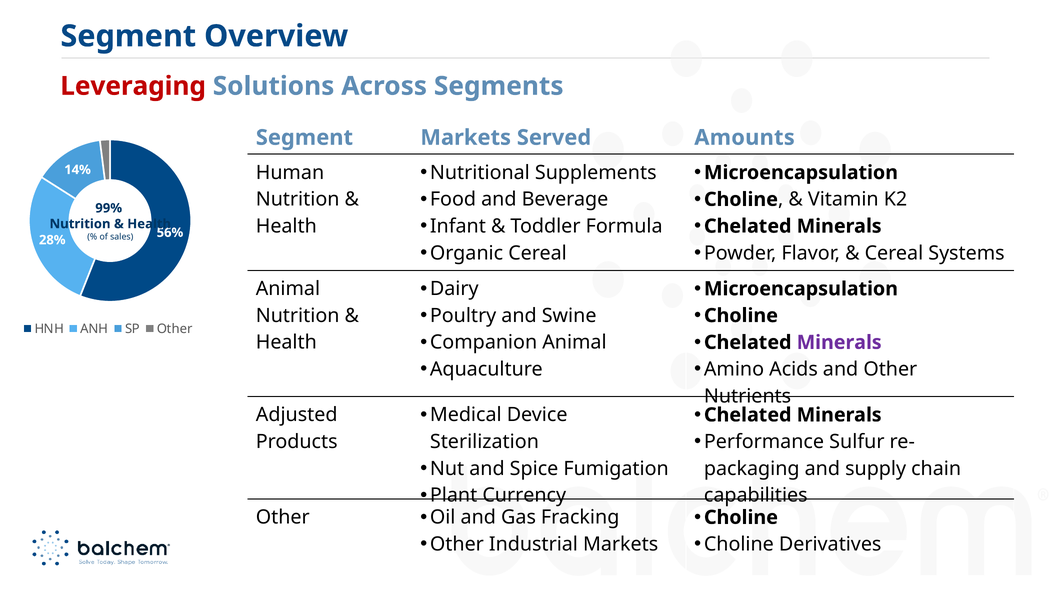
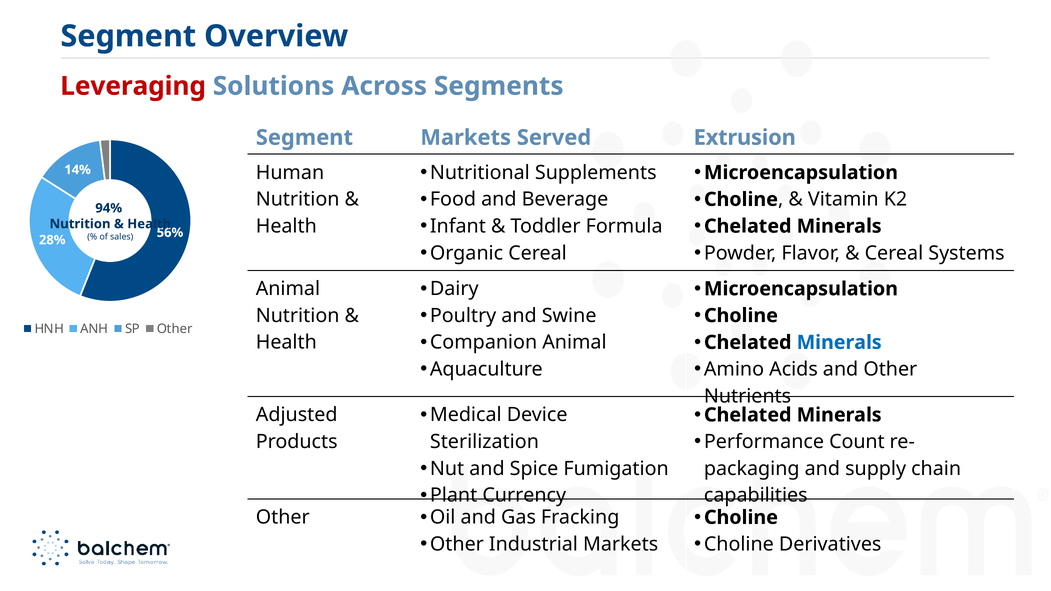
Amounts: Amounts -> Extrusion
99%: 99% -> 94%
Minerals at (839, 343) colour: purple -> blue
Sulfur: Sulfur -> Count
